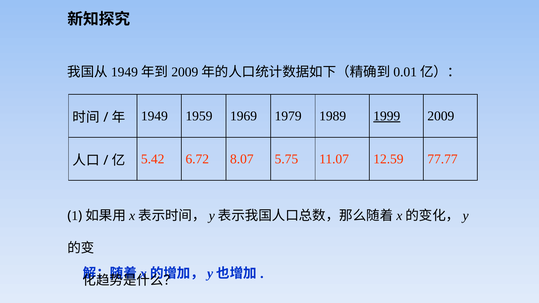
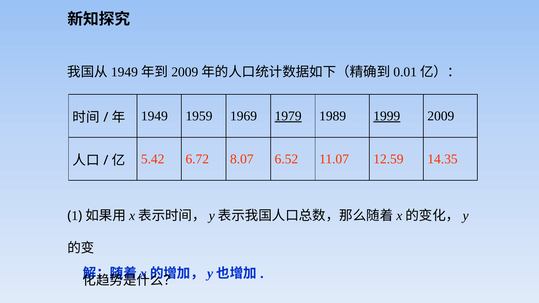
1979 underline: none -> present
5.75: 5.75 -> 6.52
77.77: 77.77 -> 14.35
